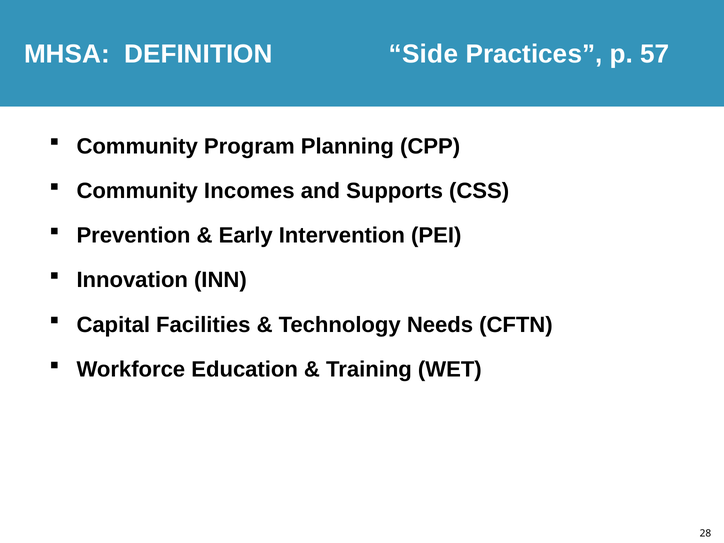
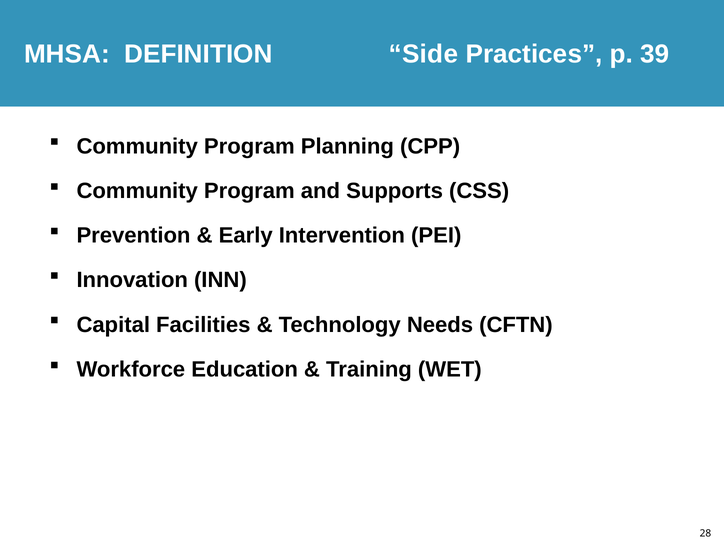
57: 57 -> 39
Incomes at (249, 191): Incomes -> Program
